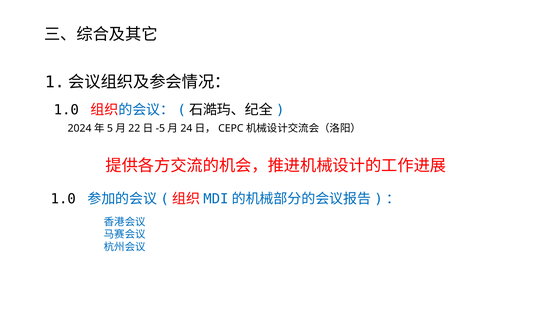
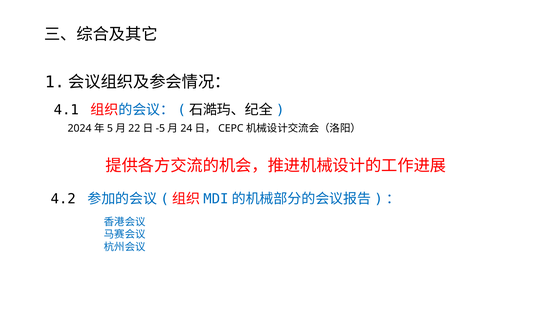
1.0 at (66, 110): 1.0 -> 4.1
1.0 at (63, 199): 1.0 -> 4.2
